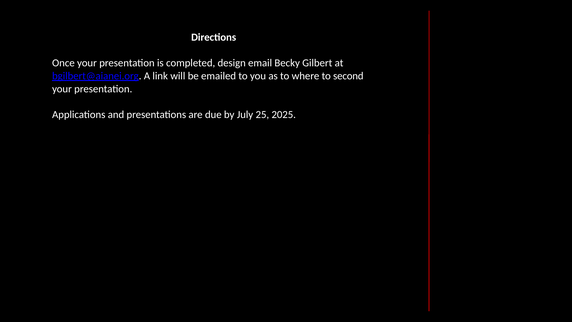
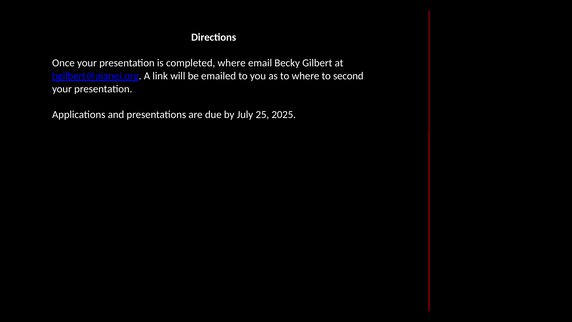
completed design: design -> where
